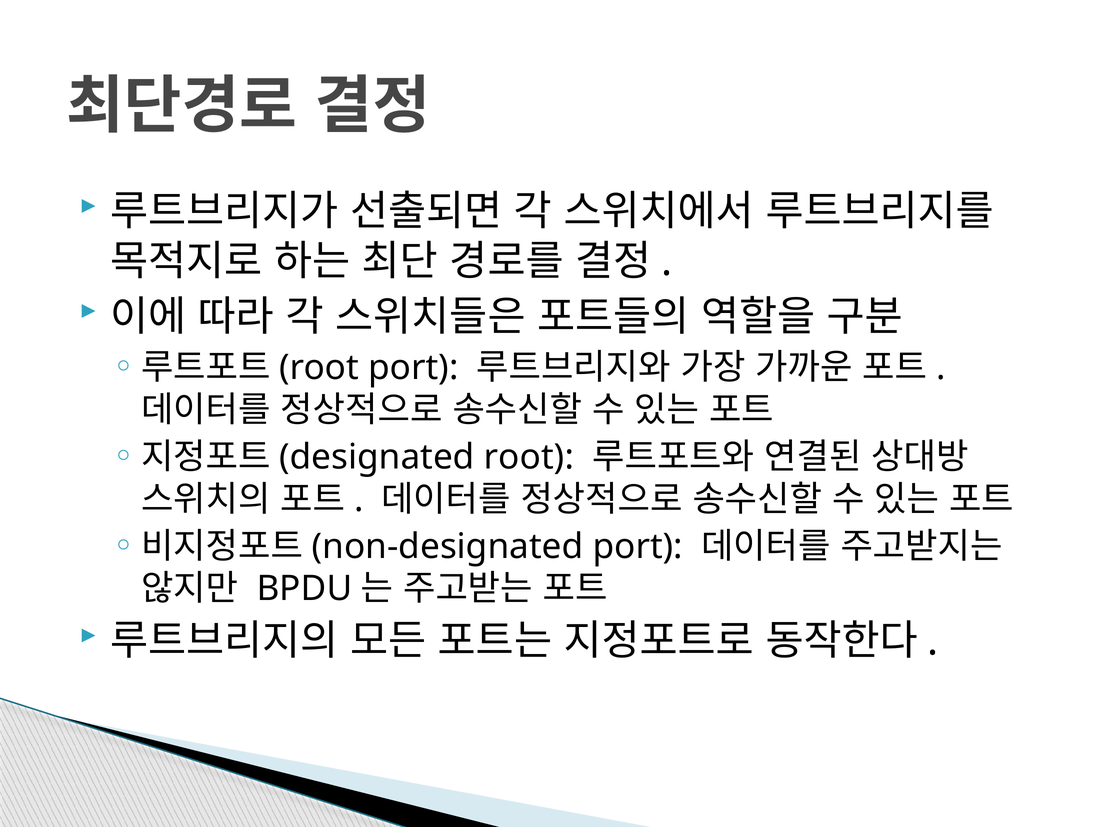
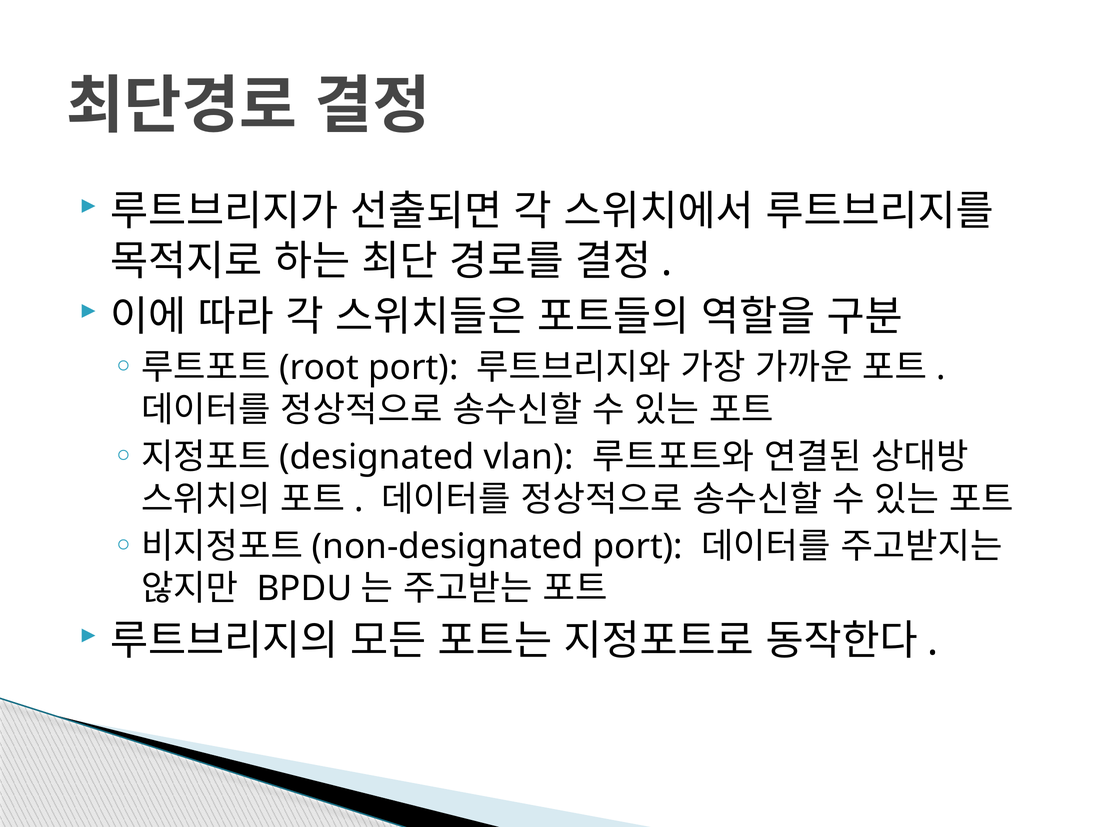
root at (529, 457): root -> vlan
